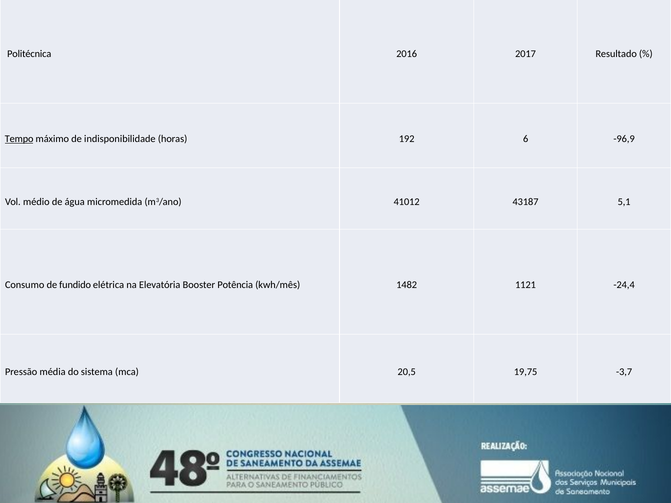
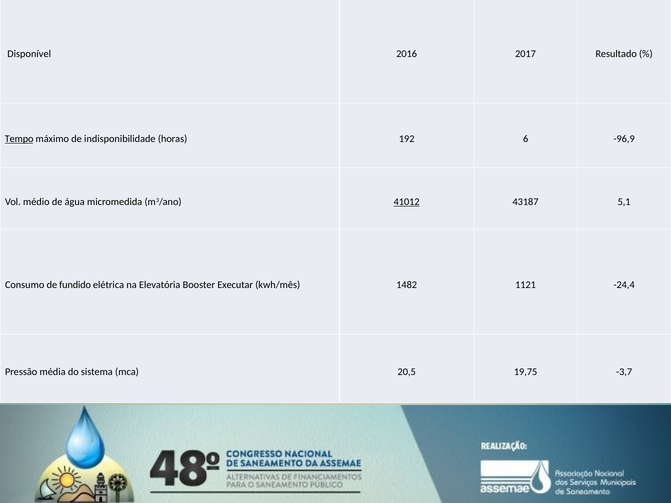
Politécnica: Politécnica -> Disponível
41012 underline: none -> present
Potência: Potência -> Executar
